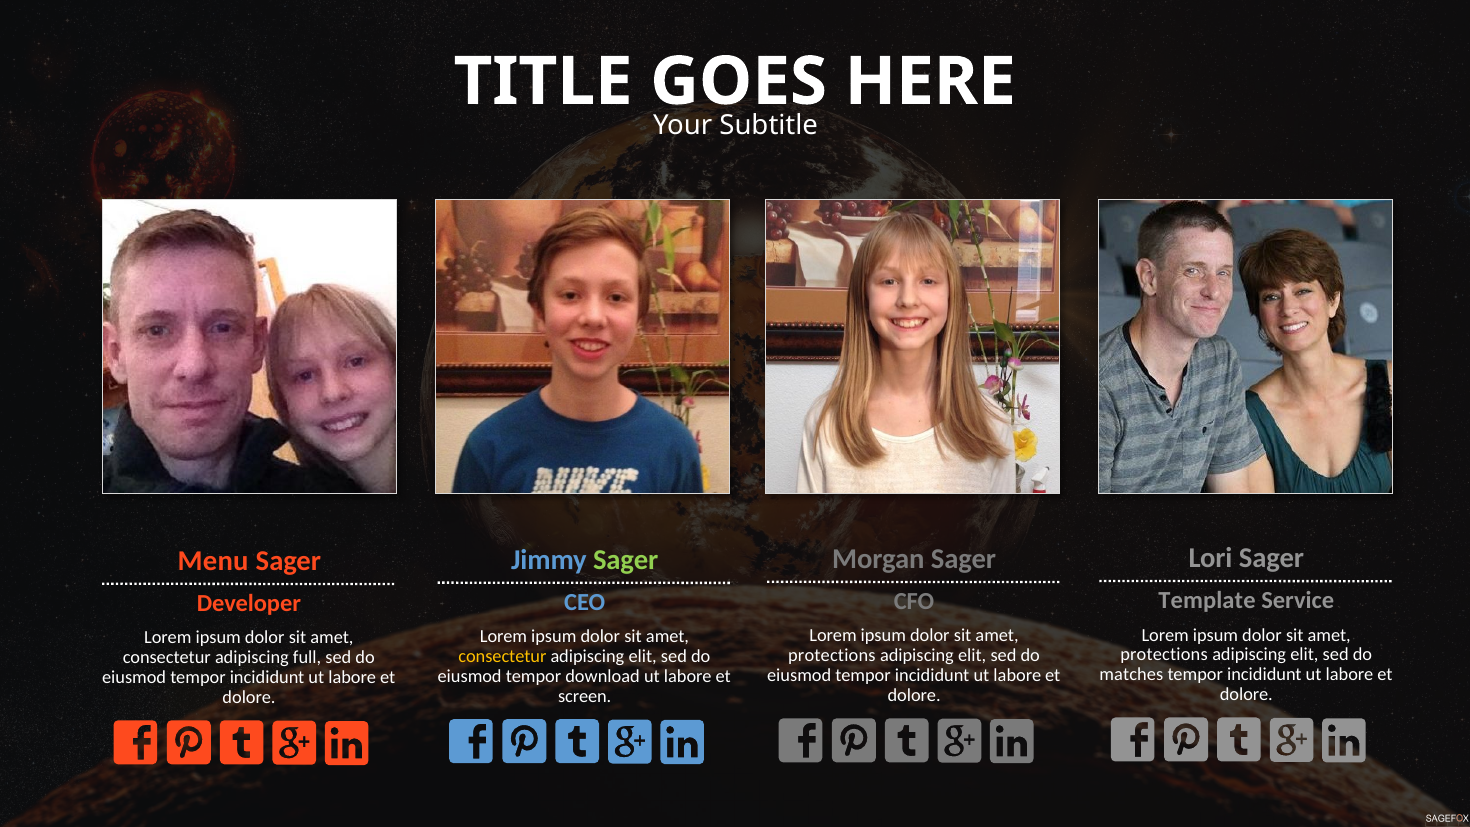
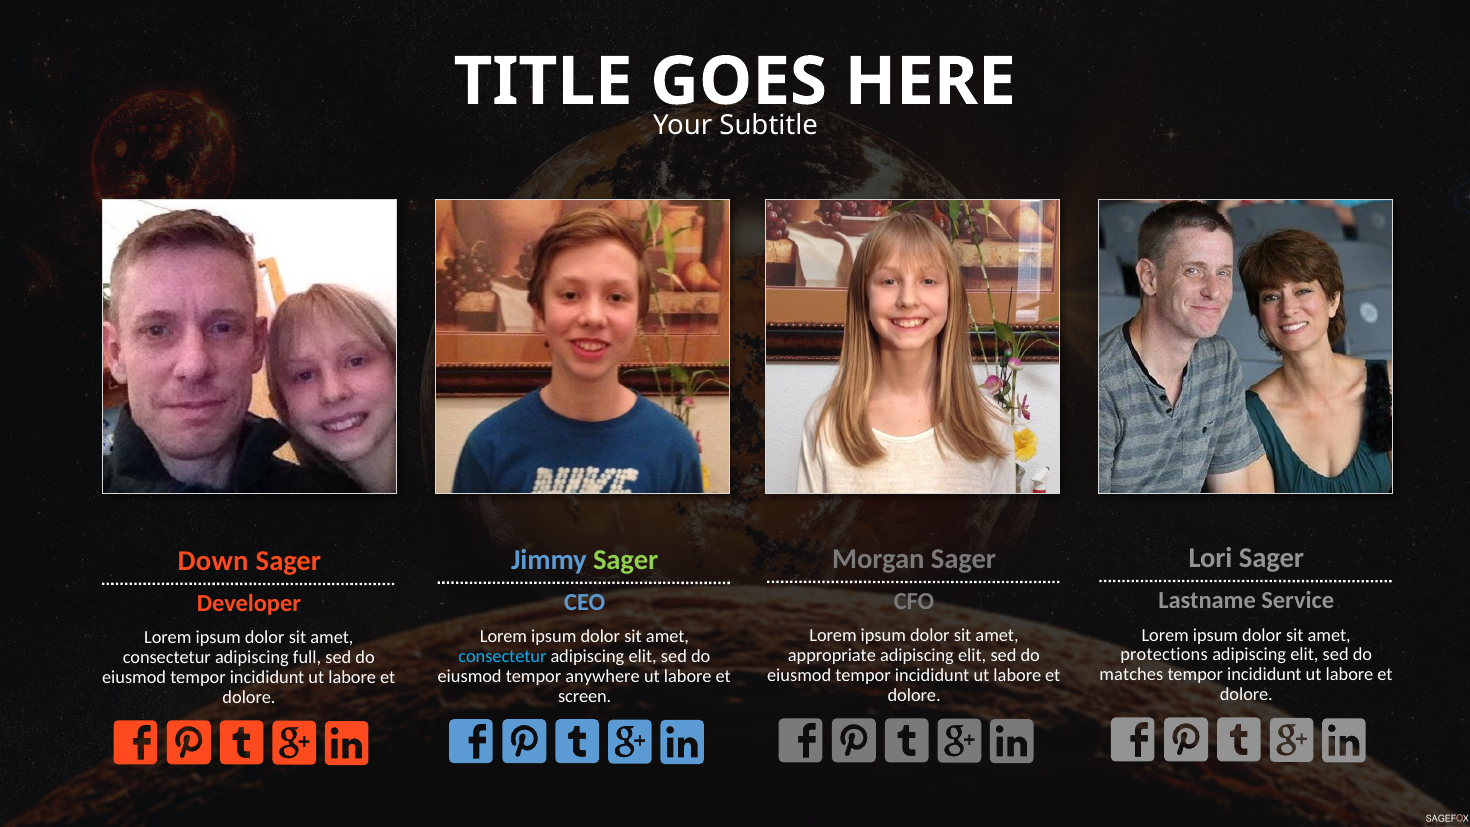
Menu: Menu -> Down
Template: Template -> Lastname
protections at (832, 656): protections -> appropriate
consectetur at (502, 656) colour: yellow -> light blue
download: download -> anywhere
